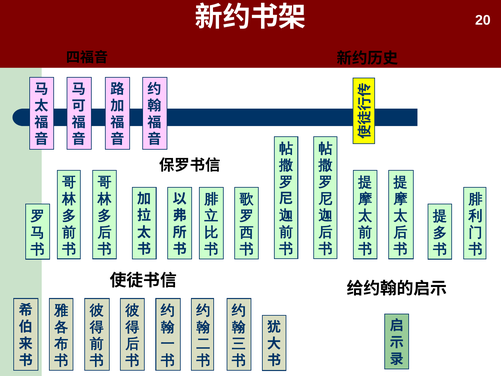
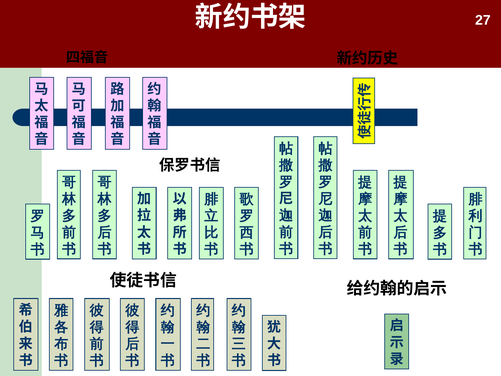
20: 20 -> 27
